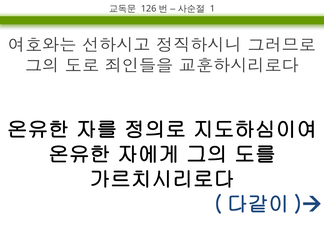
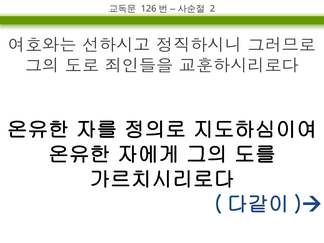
1: 1 -> 2
